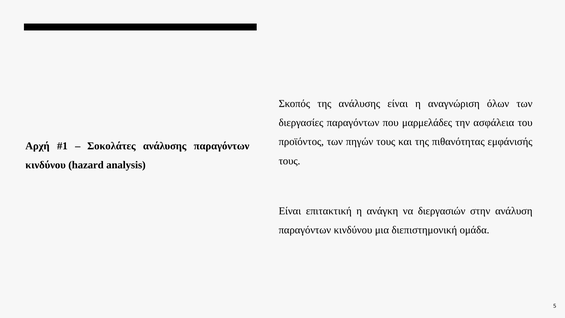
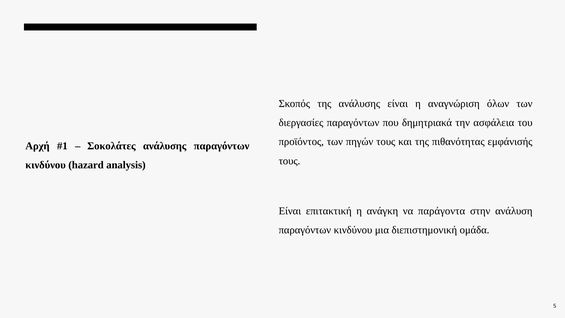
μαρμελάδες: μαρμελάδες -> δημητριακά
διεργασιών: διεργασιών -> παράγοντα
